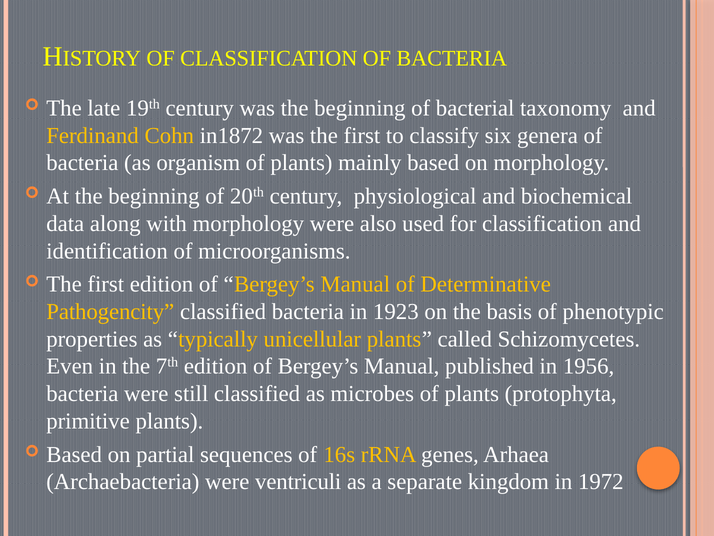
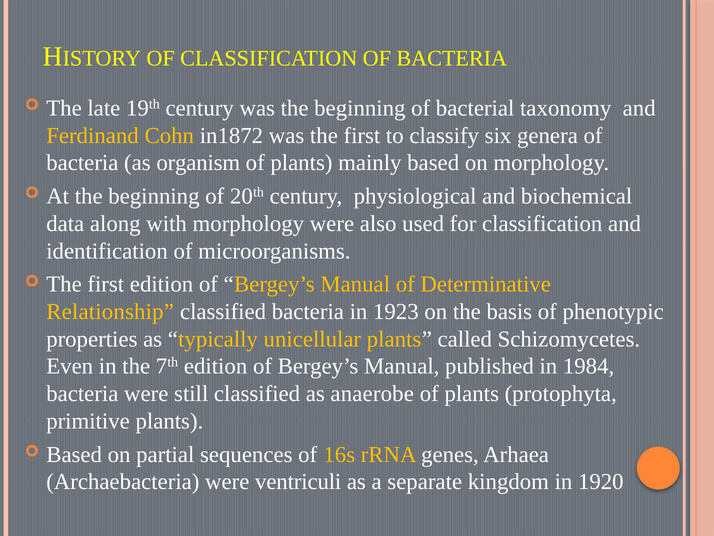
Pathogencity: Pathogencity -> Relationship
1956: 1956 -> 1984
microbes: microbes -> anaerobe
1972: 1972 -> 1920
